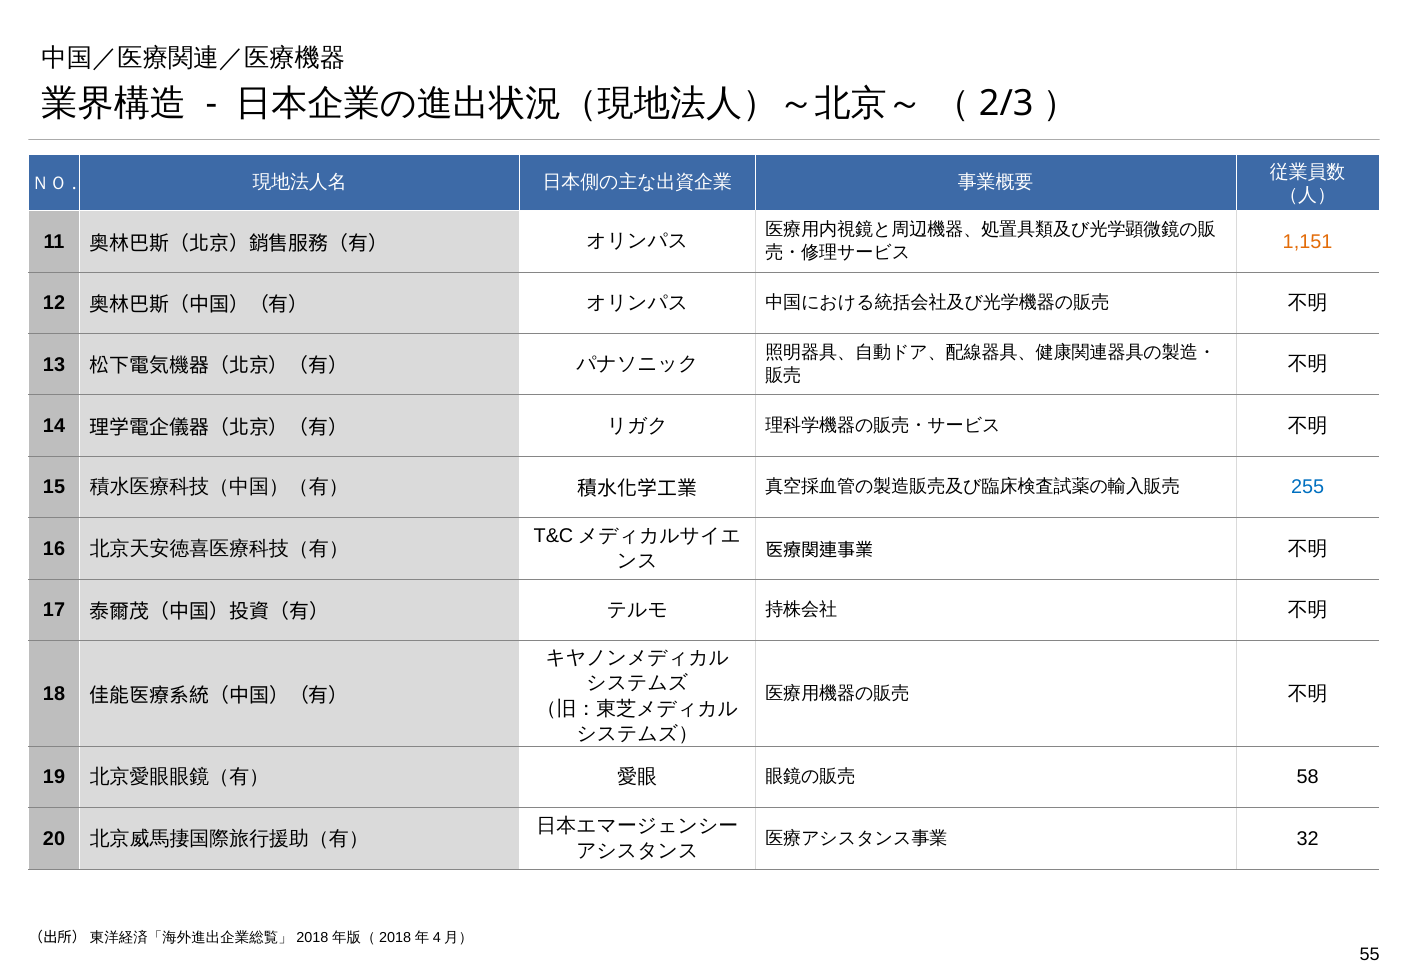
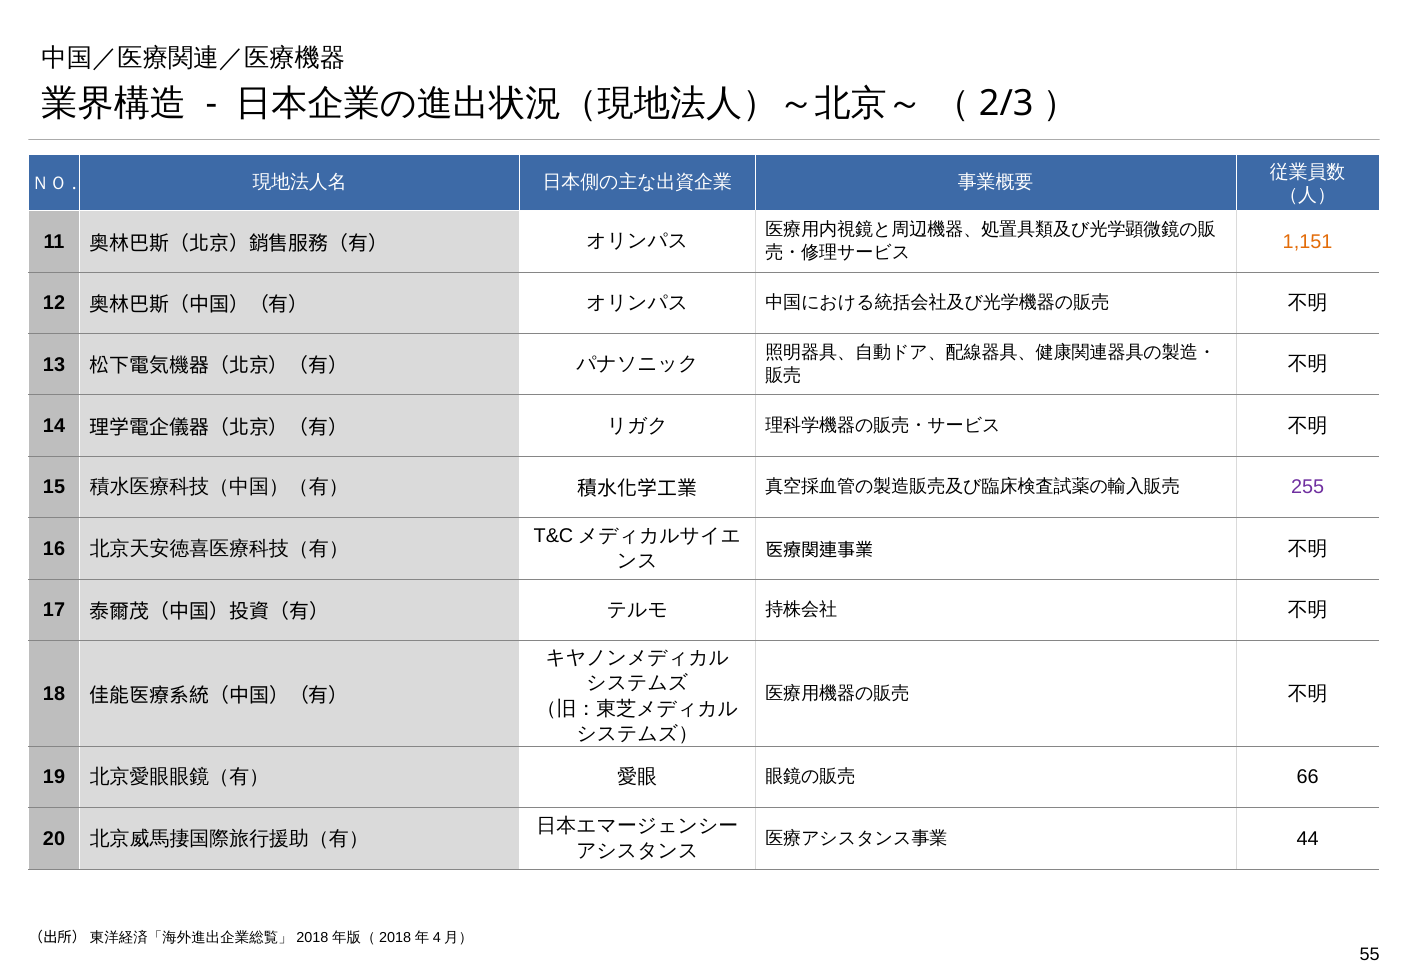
255 colour: blue -> purple
58: 58 -> 66
32: 32 -> 44
